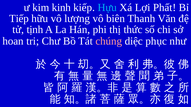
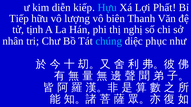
kinh: kinh -> diễn
thức: thức -> nghị
hoan: hoan -> nhân
chúng colour: pink -> light blue
